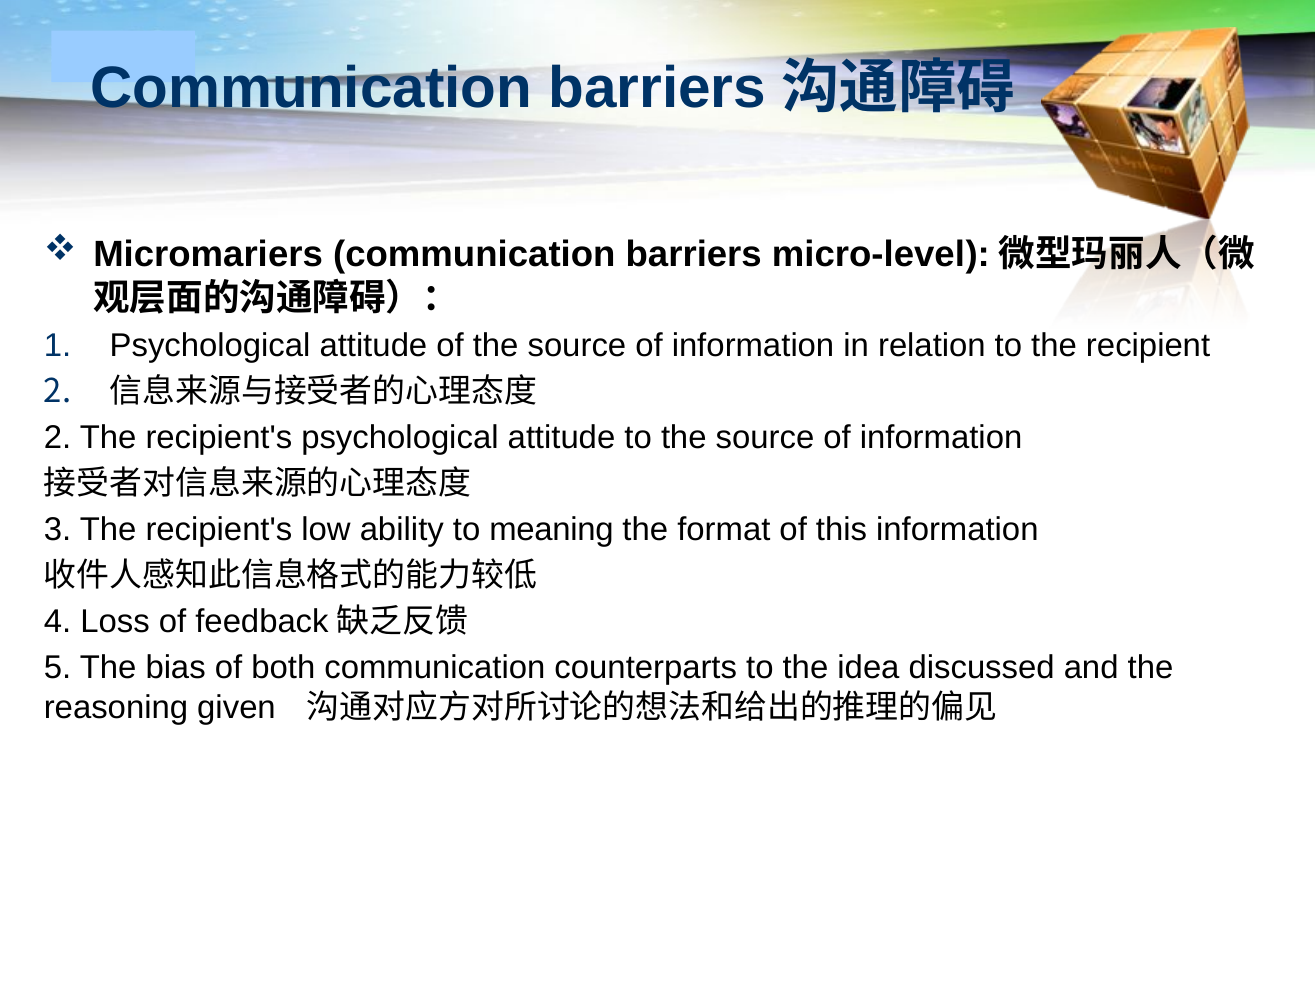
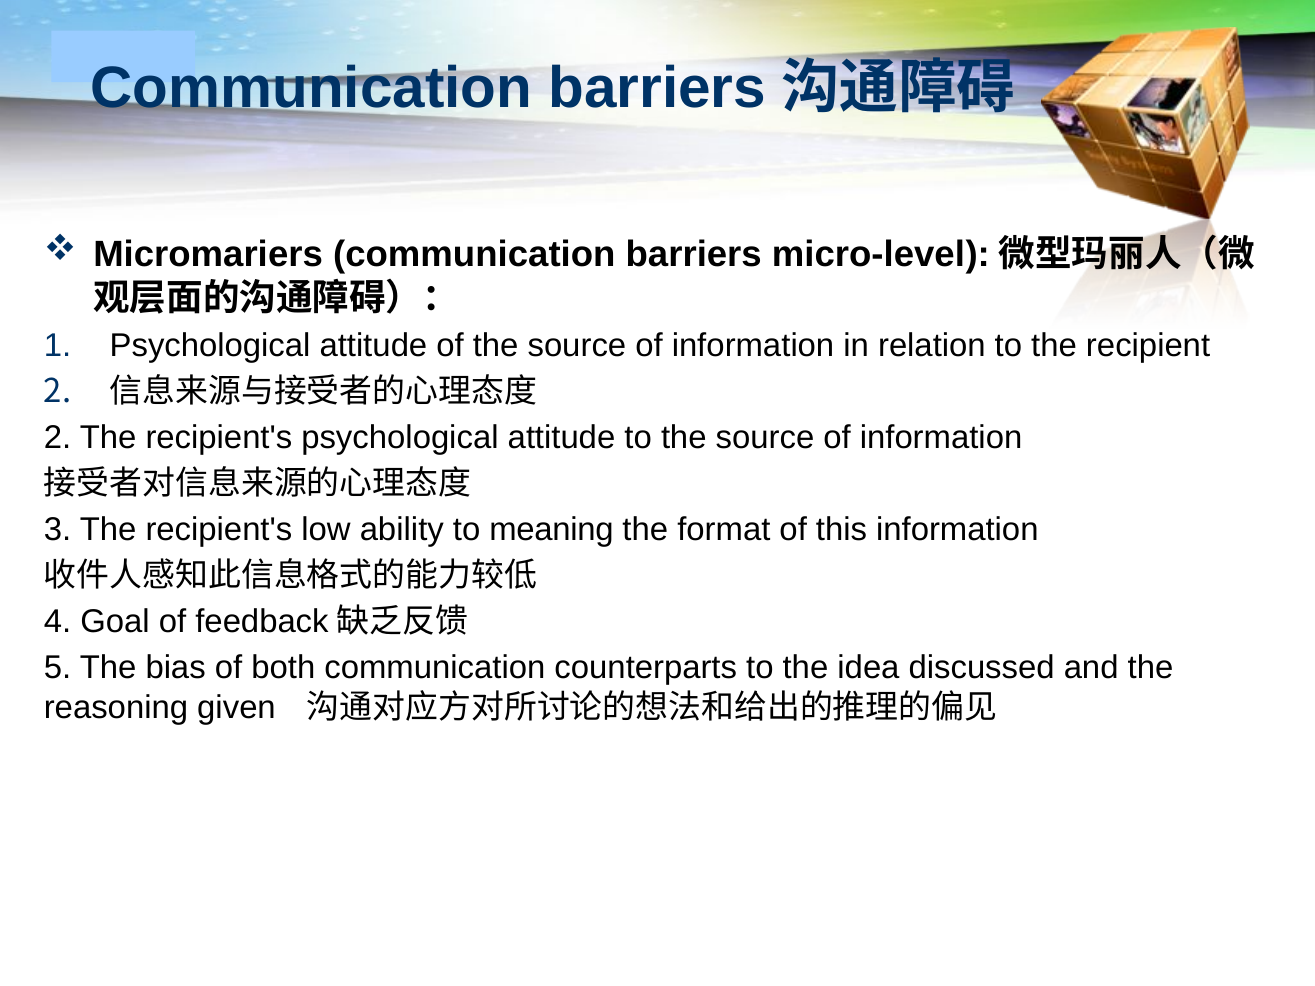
Loss: Loss -> Goal
